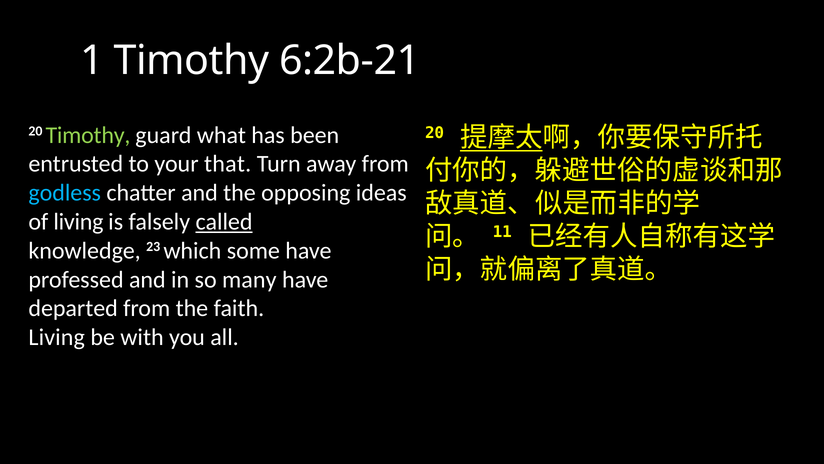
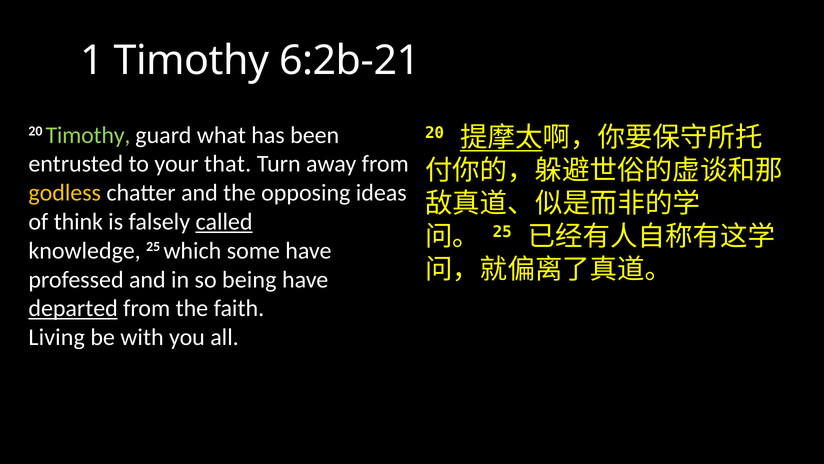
godless colour: light blue -> yellow
of living: living -> think
11 at (502, 232): 11 -> 25
knowledge 23: 23 -> 25
many: many -> being
departed underline: none -> present
